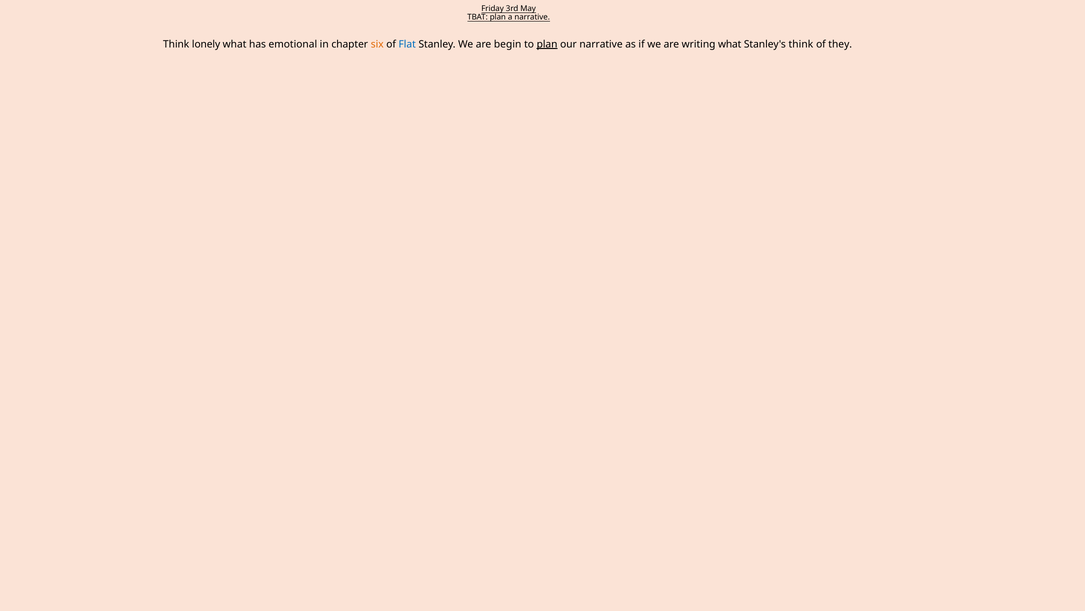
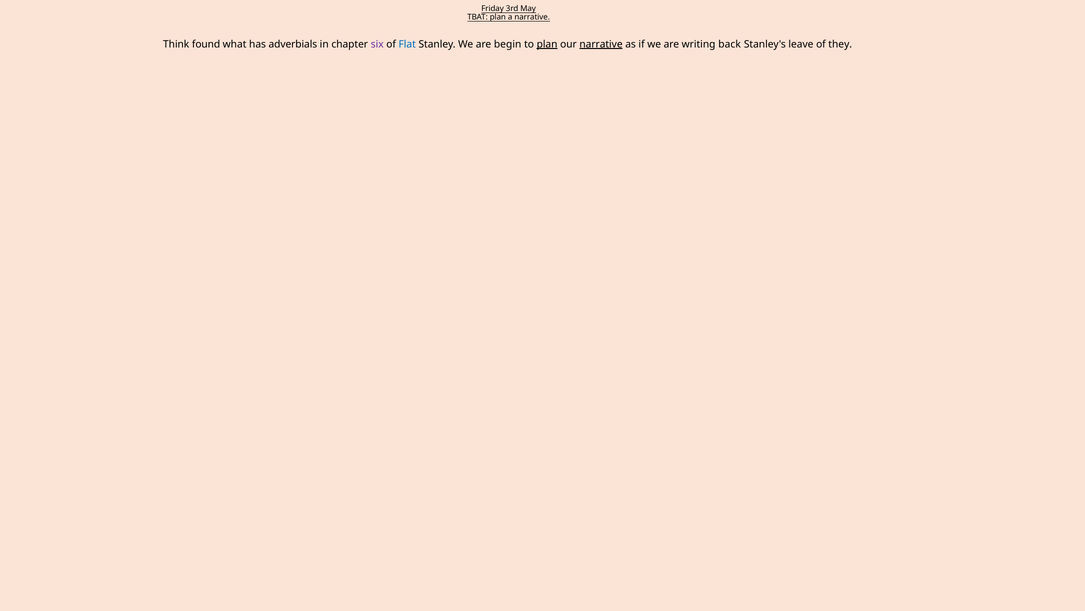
lonely: lonely -> found
emotional: emotional -> adverbials
six colour: orange -> purple
narrative at (601, 44) underline: none -> present
writing what: what -> back
Stanley's think: think -> leave
